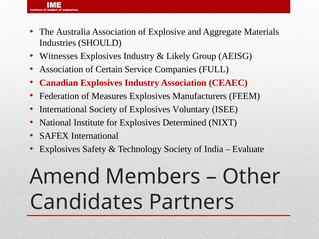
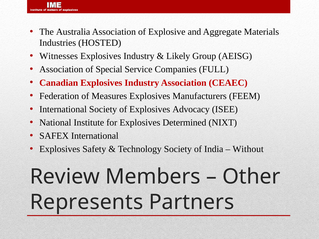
SHOULD: SHOULD -> HOSTED
Certain: Certain -> Special
Voluntary: Voluntary -> Advocacy
Evaluate: Evaluate -> Without
Amend: Amend -> Review
Candidates: Candidates -> Represents
